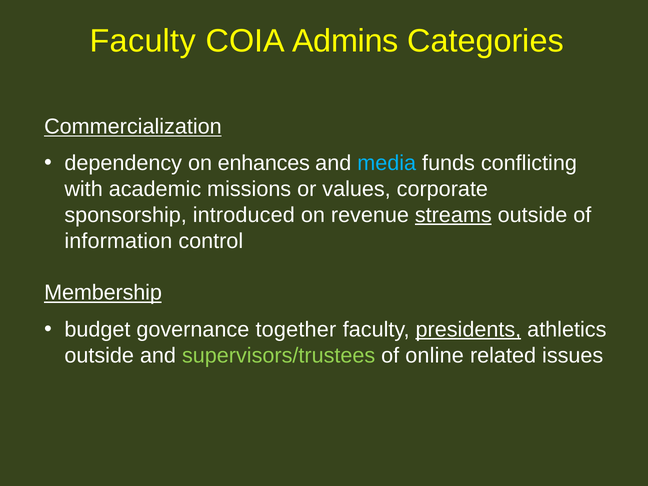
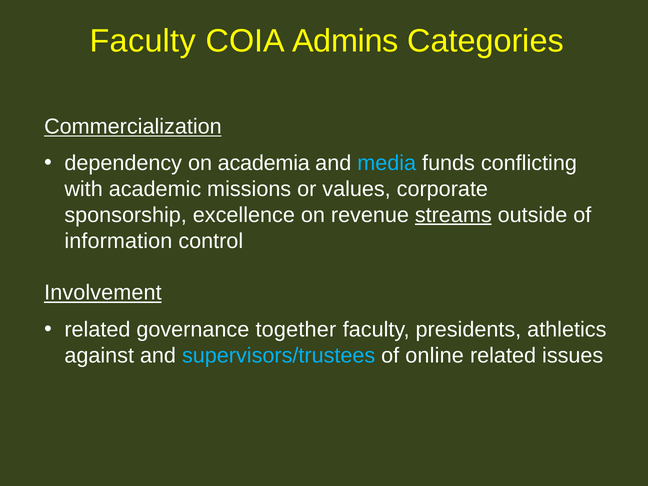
enhances: enhances -> academia
introduced: introduced -> excellence
Membership: Membership -> Involvement
budget at (97, 330): budget -> related
presidents underline: present -> none
outside at (99, 355): outside -> against
supervisors/trustees colour: light green -> light blue
